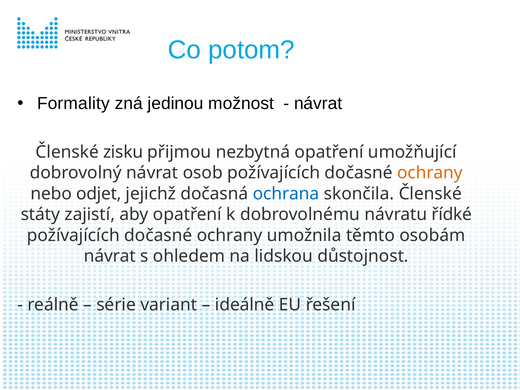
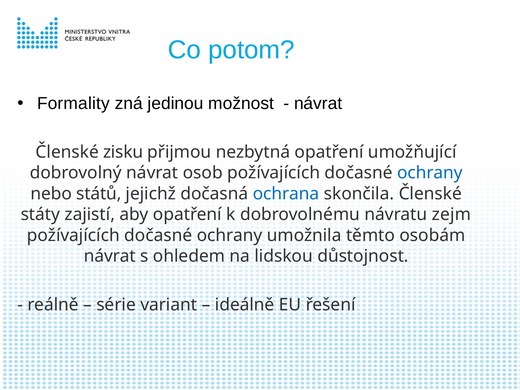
ochrany at (430, 173) colour: orange -> blue
odjet: odjet -> států
řídké: řídké -> zejm
